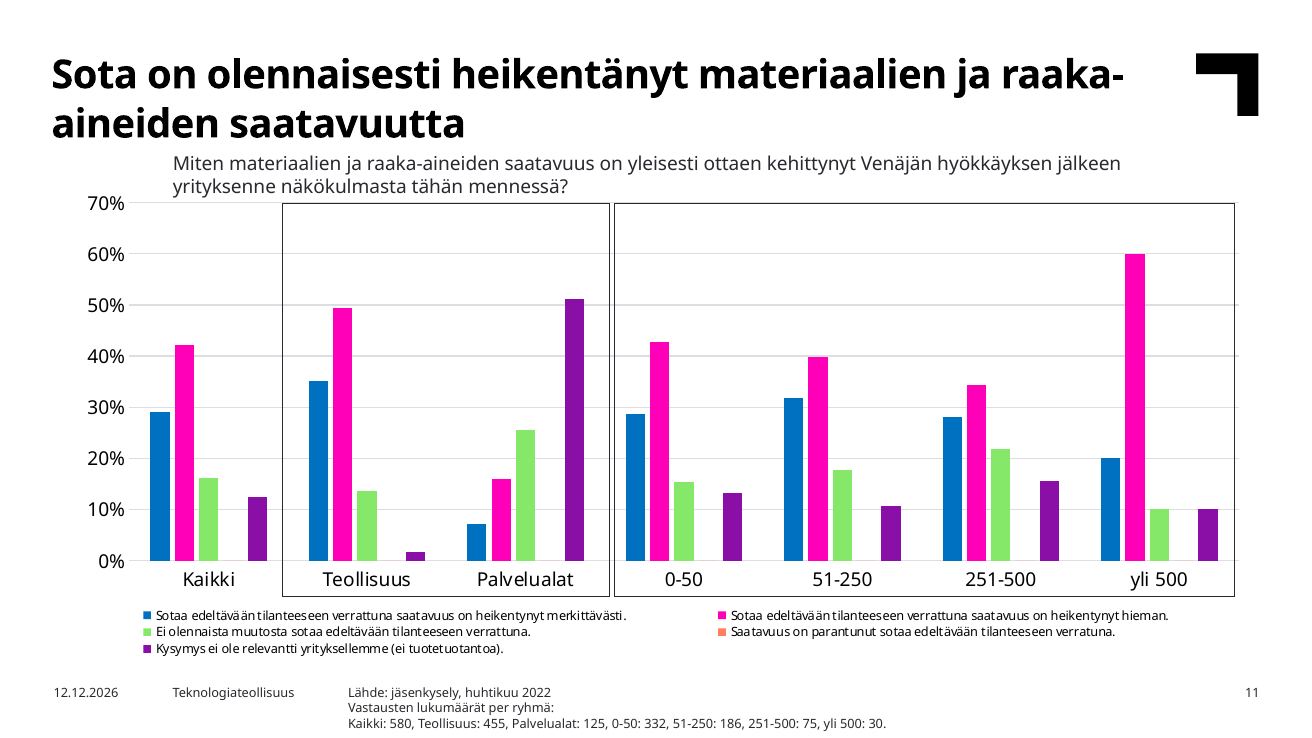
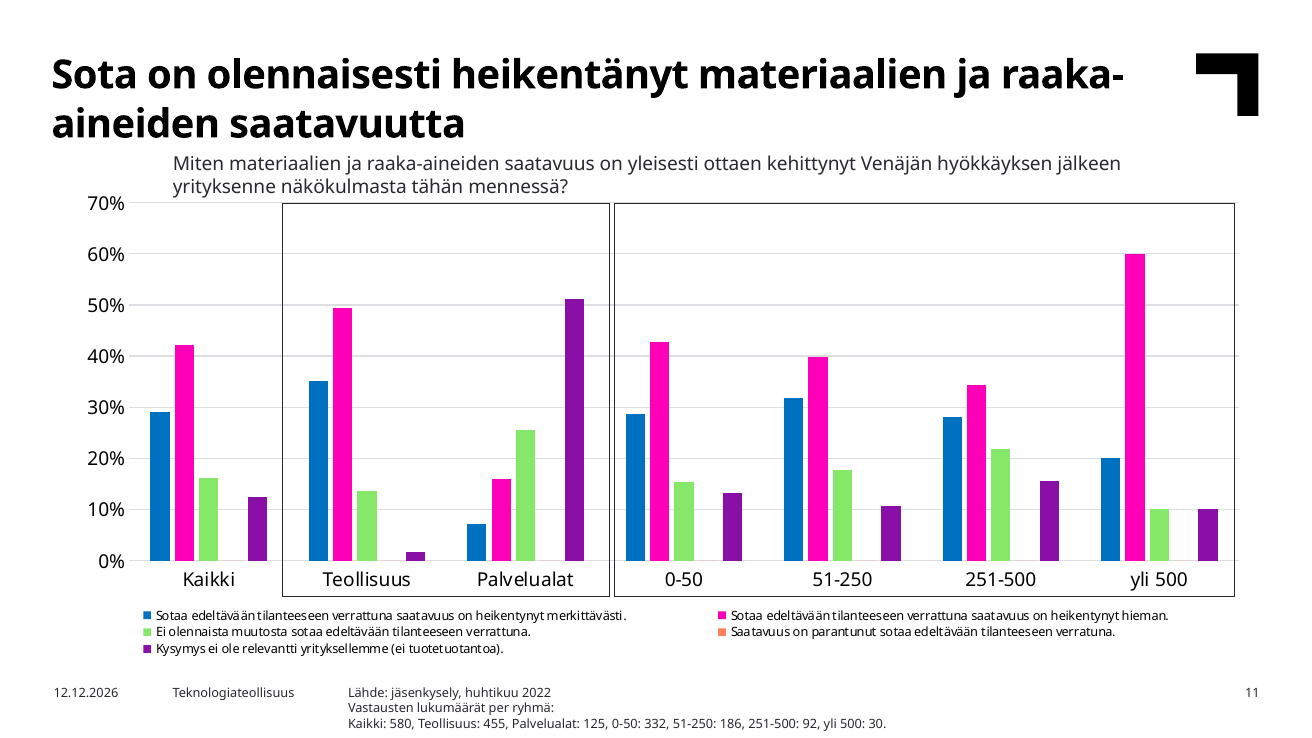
75: 75 -> 92
